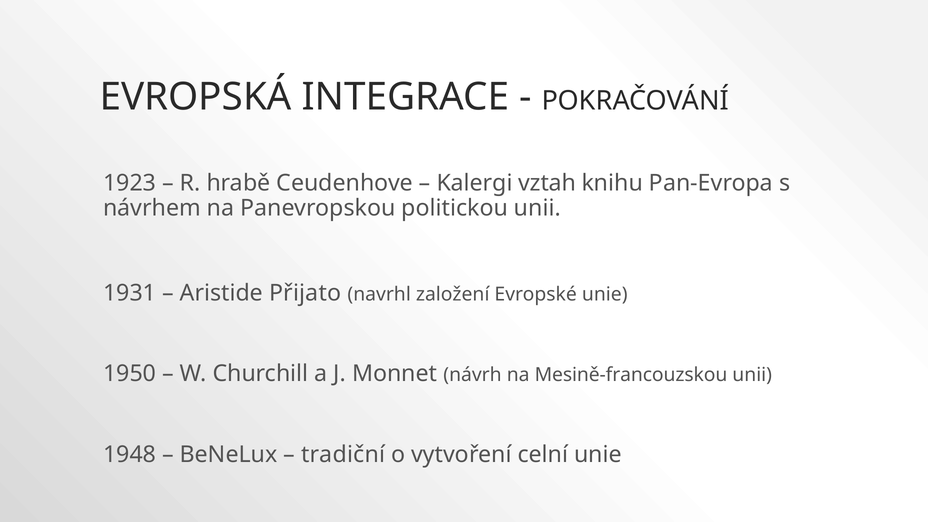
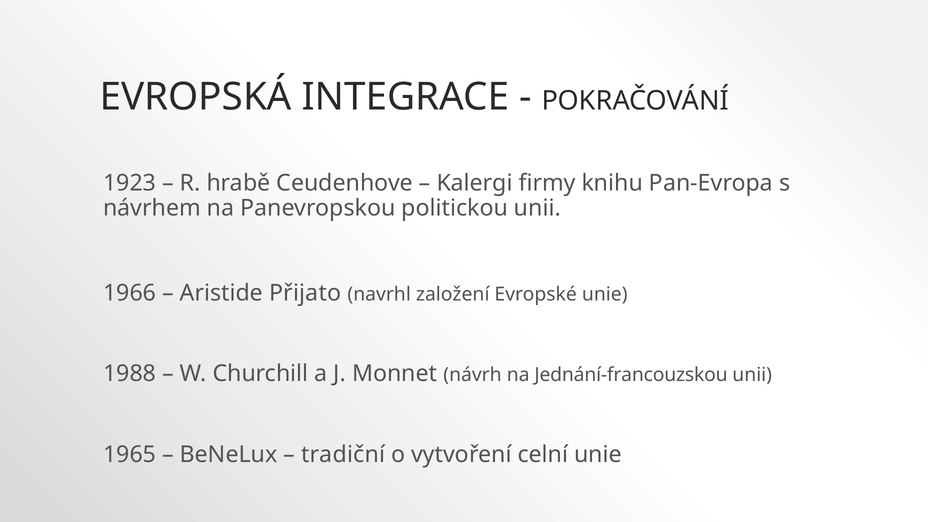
vztah: vztah -> firmy
1931: 1931 -> 1966
1950: 1950 -> 1988
Mesině-francouzskou: Mesině-francouzskou -> Jednání-francouzskou
1948: 1948 -> 1965
